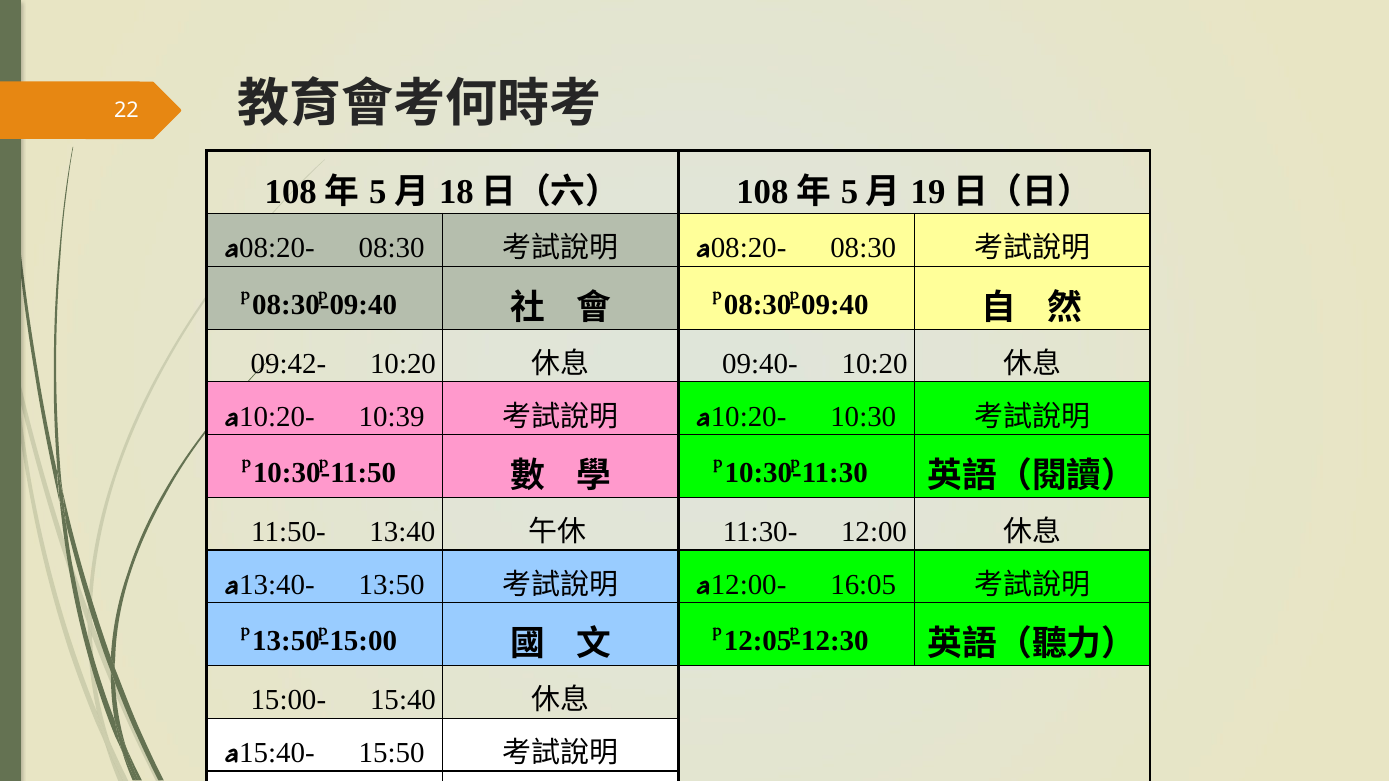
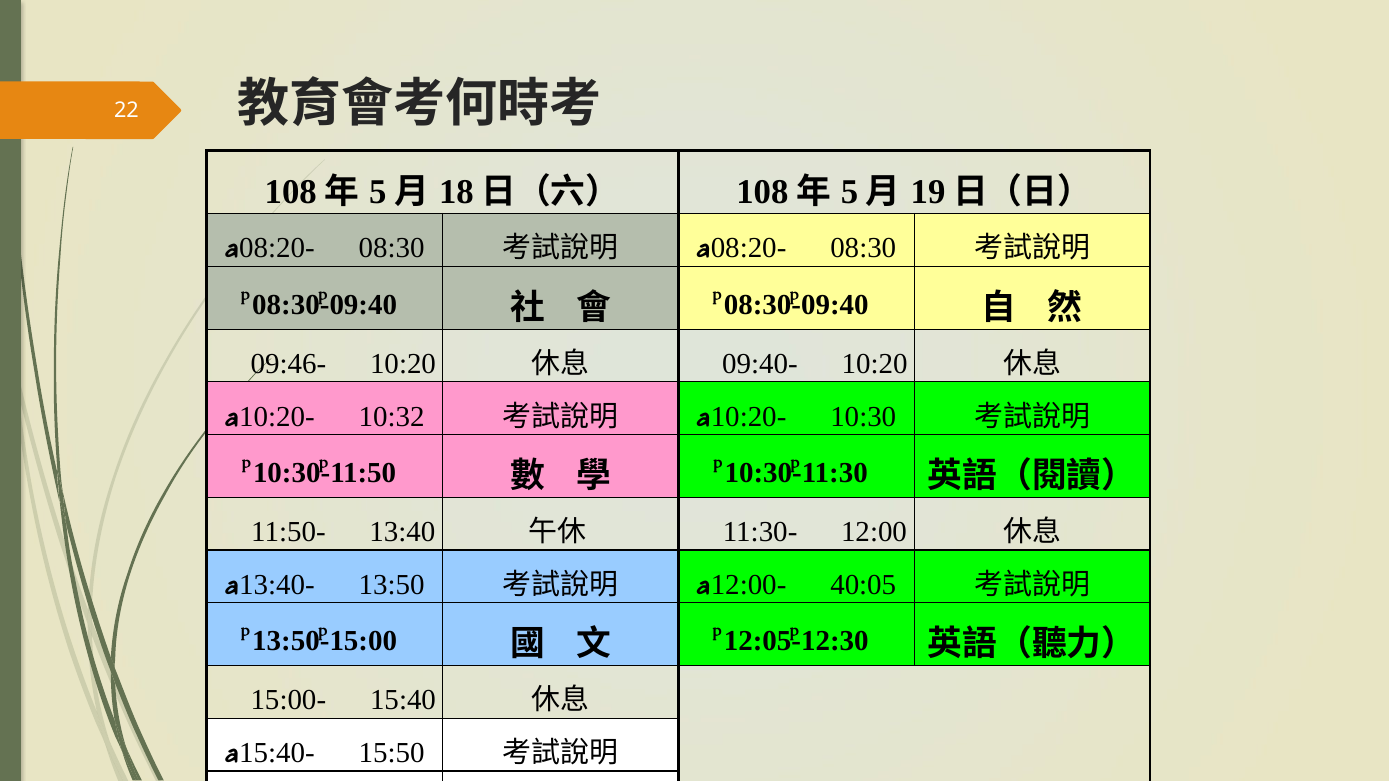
09:42-: 09:42- -> 09:46-
10:39: 10:39 -> 10:32
16:05: 16:05 -> 40:05
